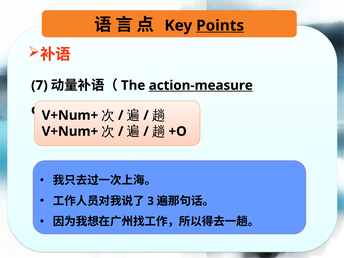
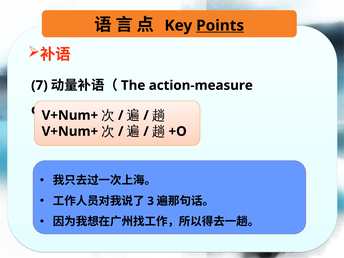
action-measure underline: present -> none
